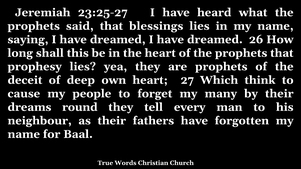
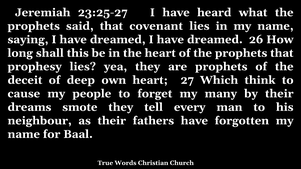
blessings: blessings -> covenant
round: round -> smote
